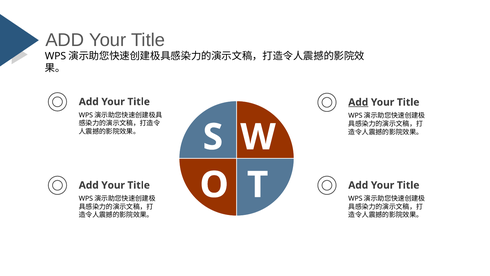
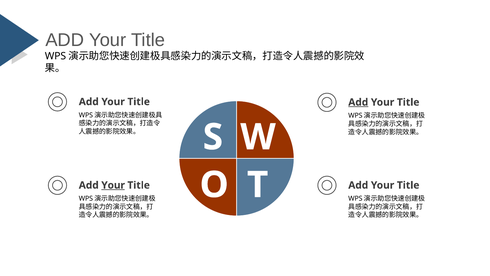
Your at (113, 185) underline: none -> present
